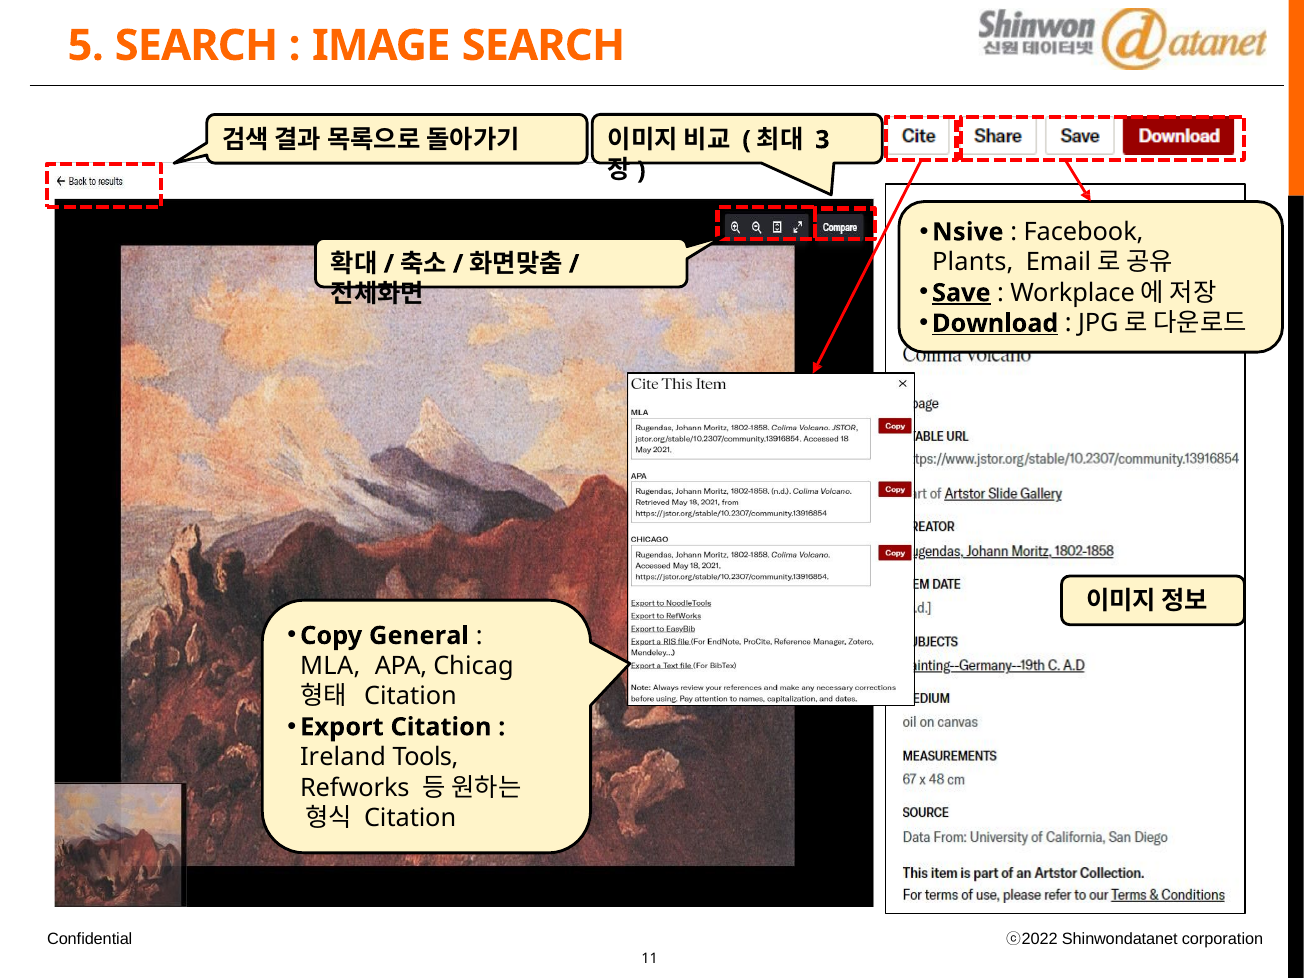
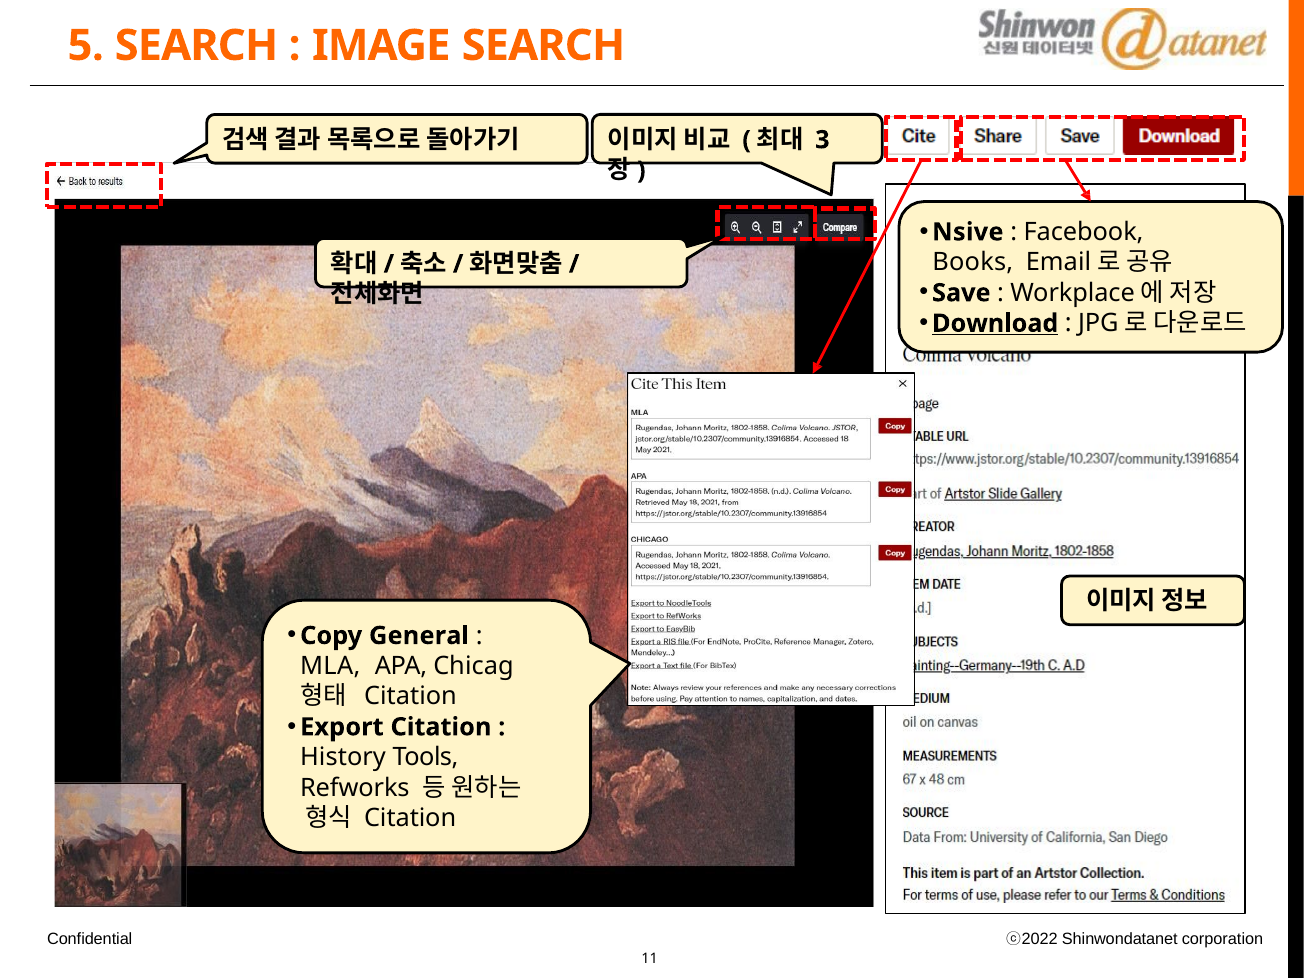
Plants: Plants -> Books
Save underline: present -> none
Ireland: Ireland -> History
